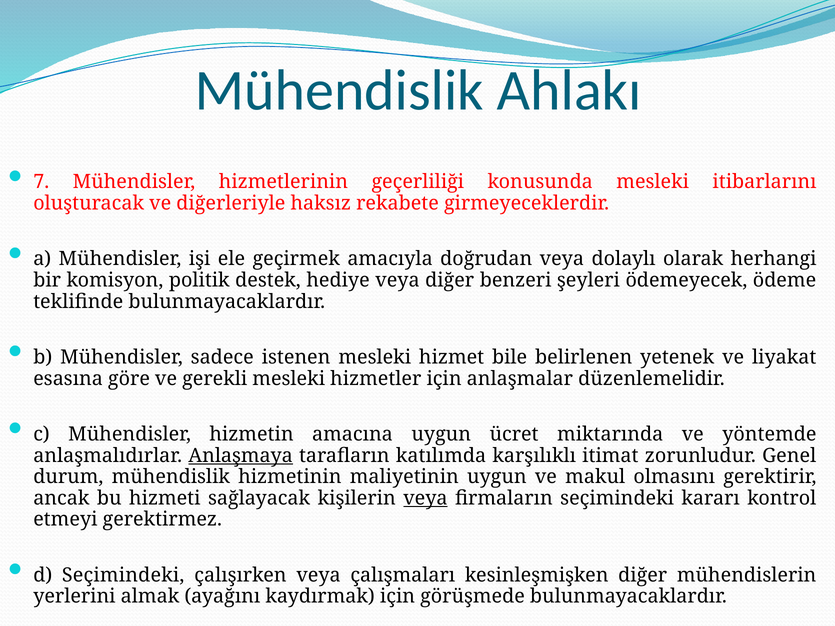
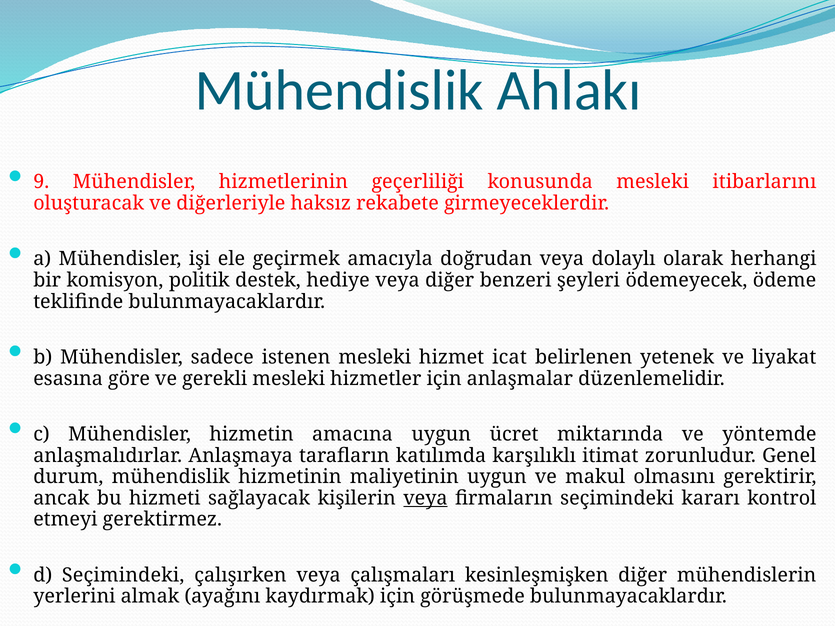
7: 7 -> 9
bile: bile -> icat
Anlaşmaya underline: present -> none
